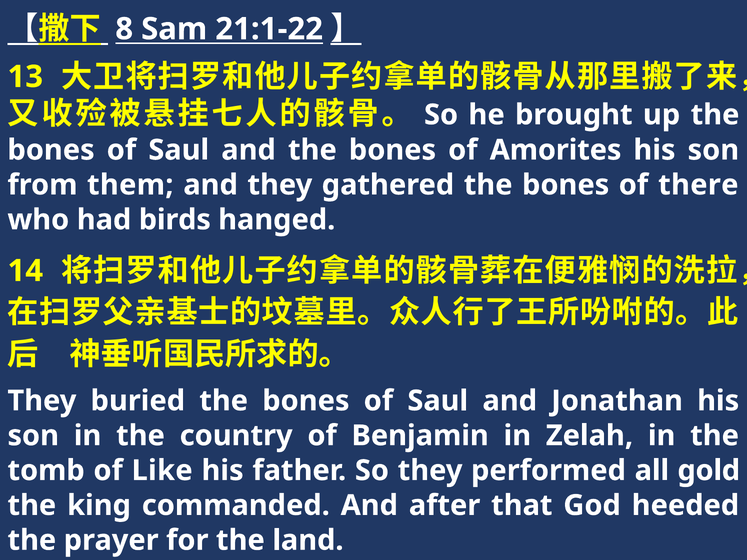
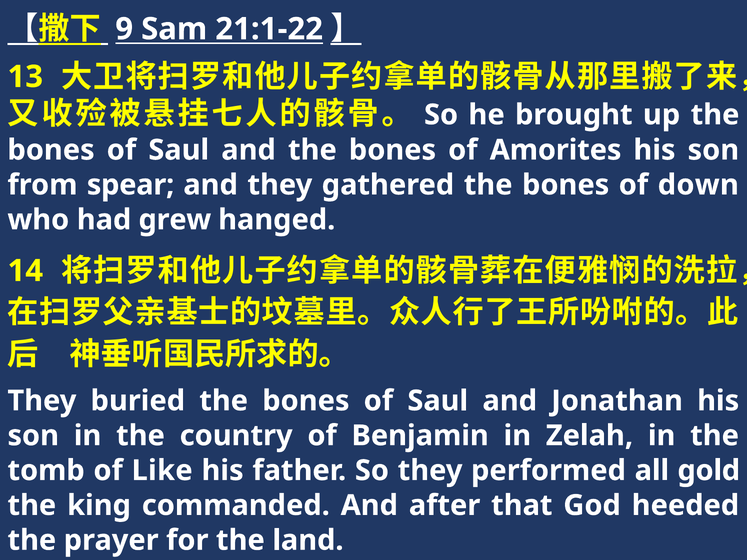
8: 8 -> 9
them: them -> spear
there: there -> down
birds: birds -> grew
